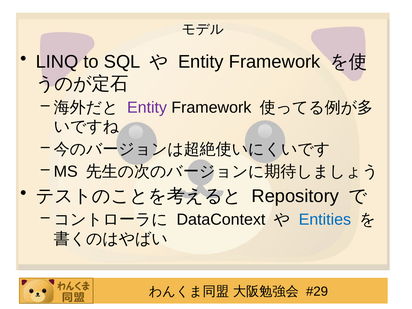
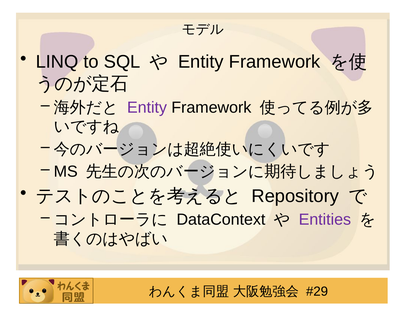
Entities colour: blue -> purple
